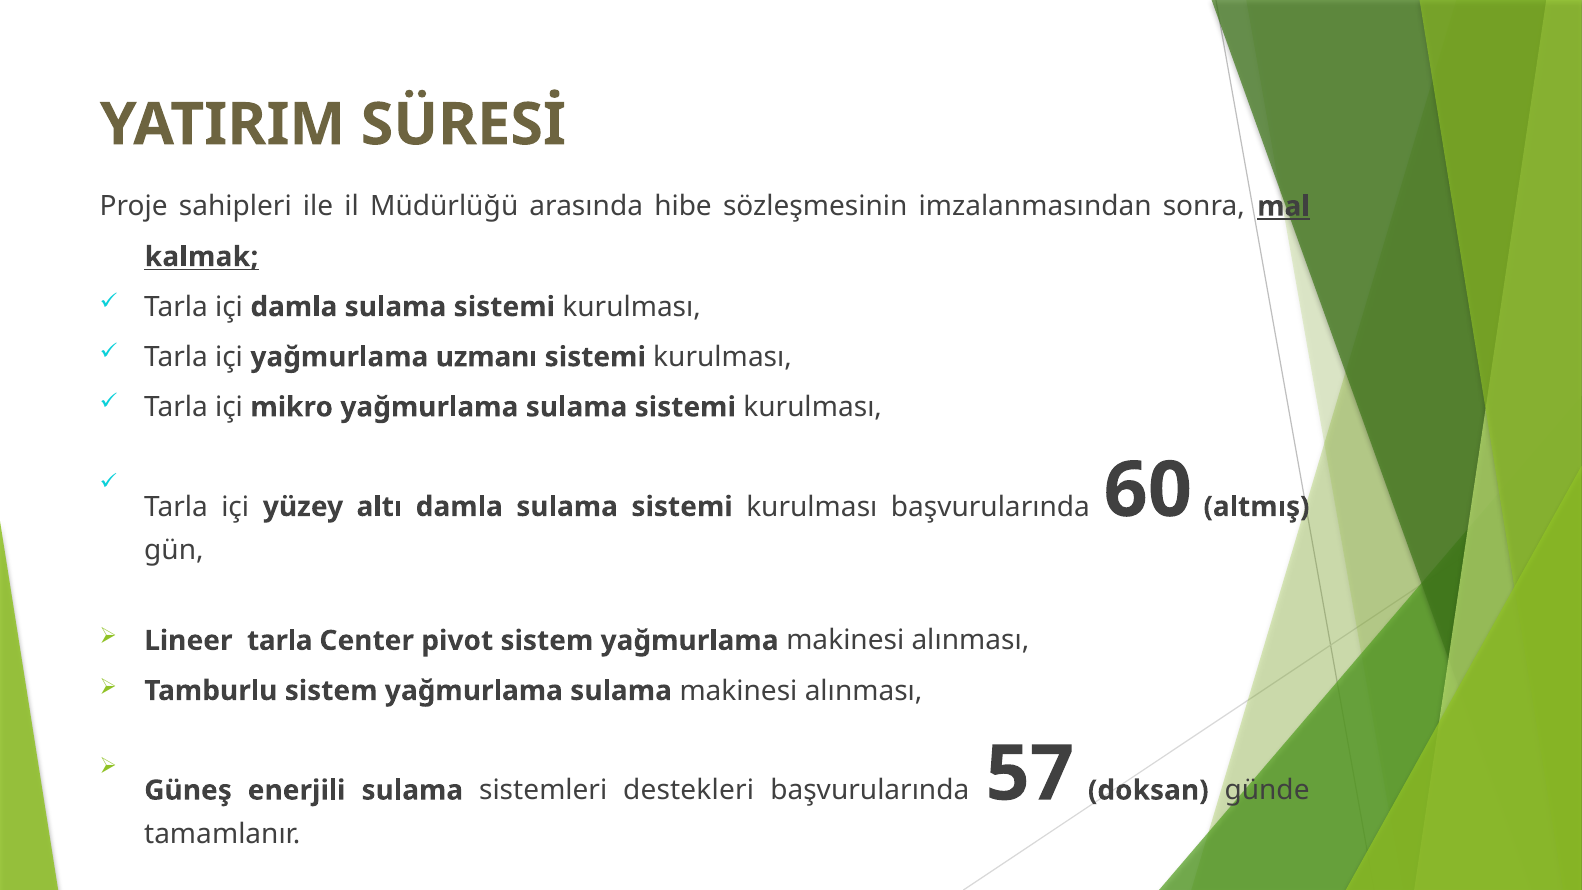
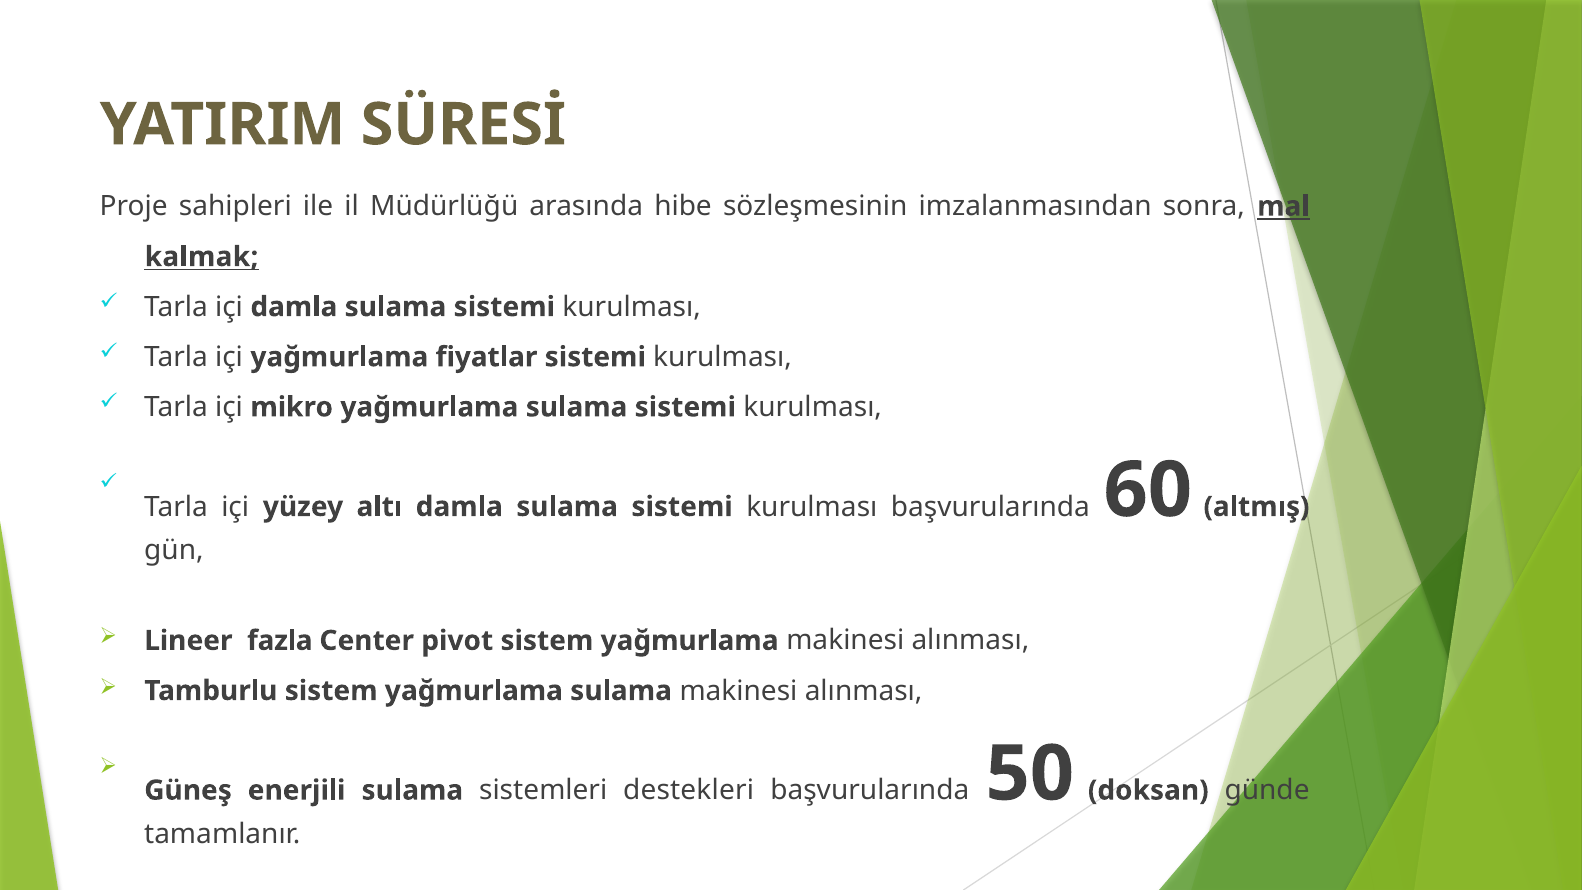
uzmanı: uzmanı -> fiyatlar
Lineer tarla: tarla -> fazla
57: 57 -> 50
